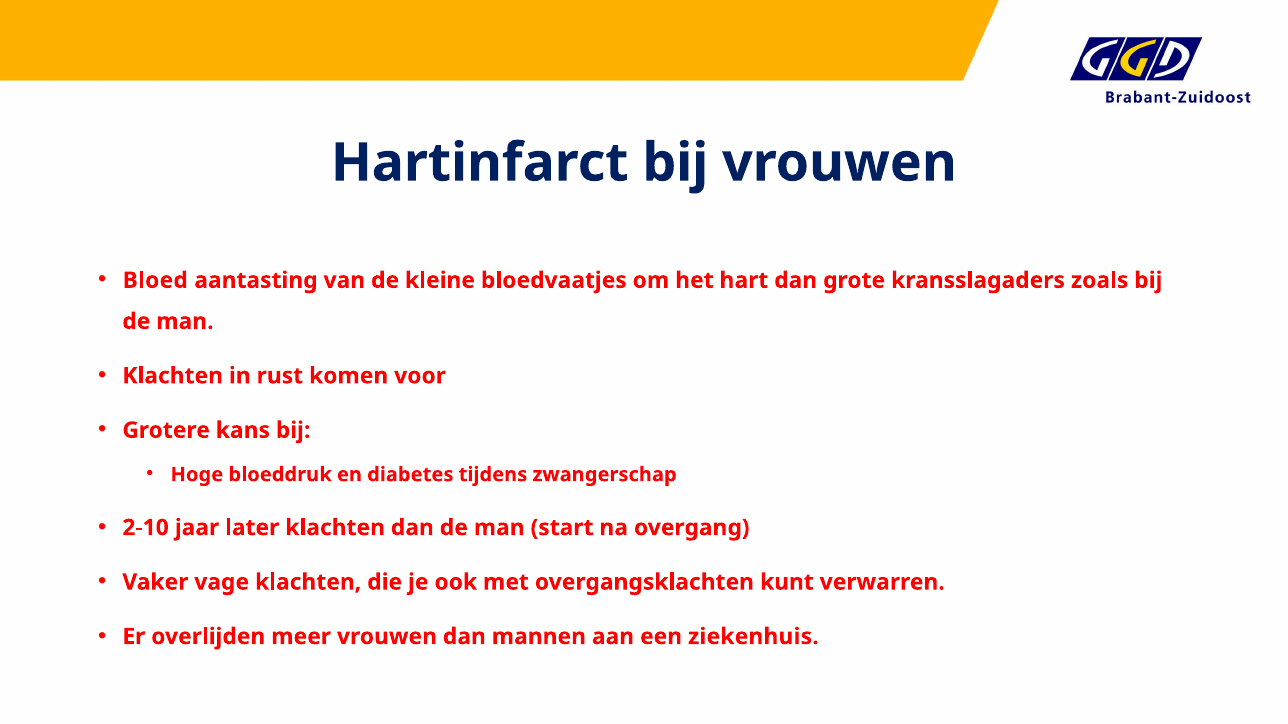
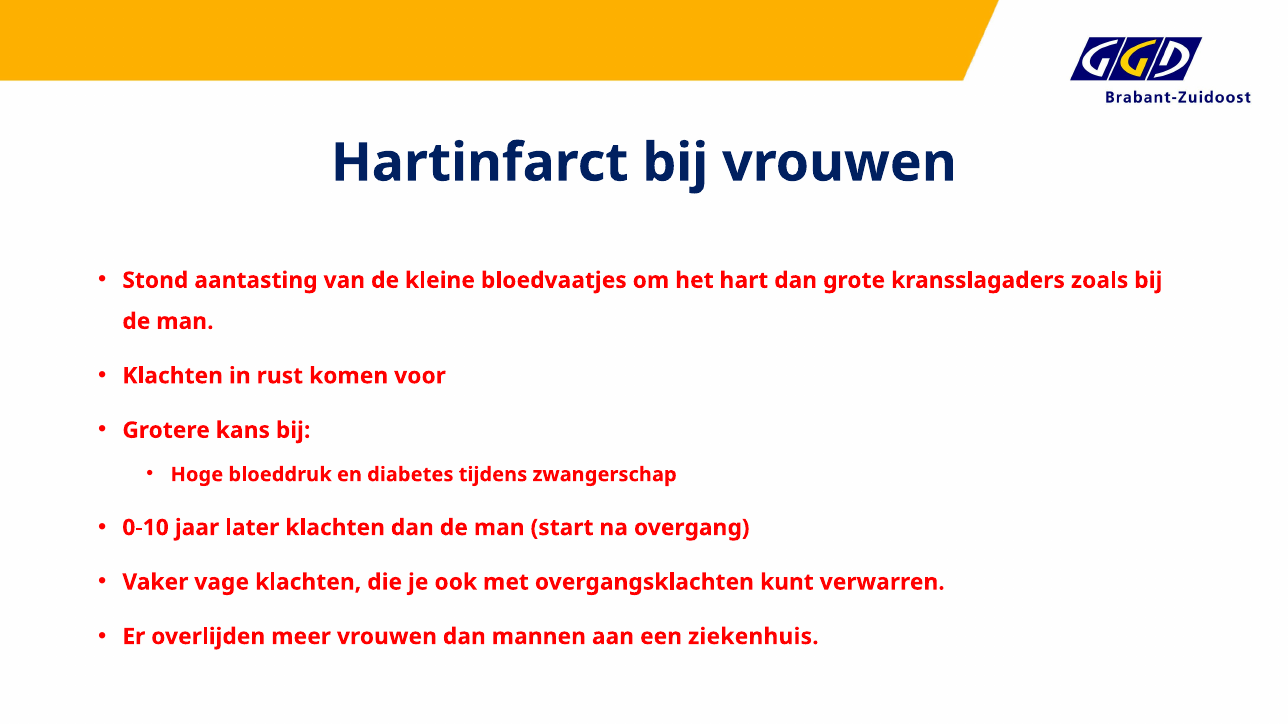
Bloed: Bloed -> Stond
2-10: 2-10 -> 0-10
